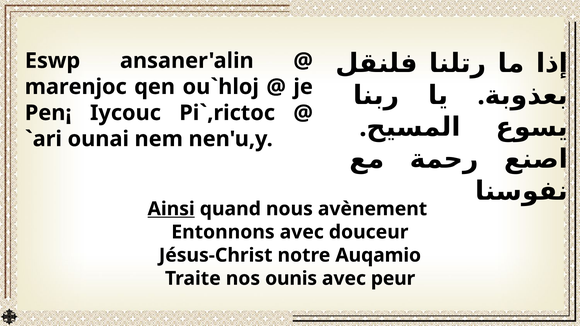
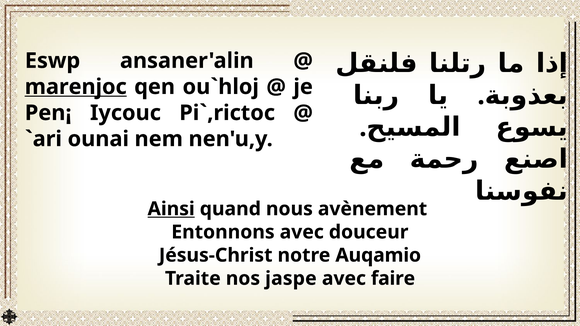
marenjoc underline: none -> present
ounis: ounis -> jaspe
peur: peur -> faire
